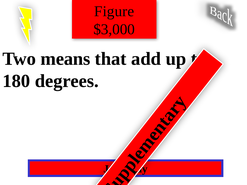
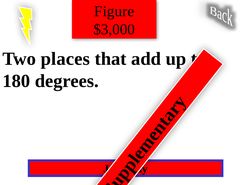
means: means -> places
